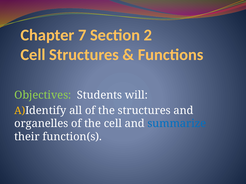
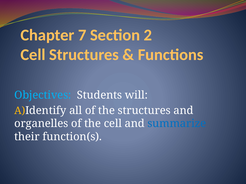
Objectives colour: light green -> light blue
